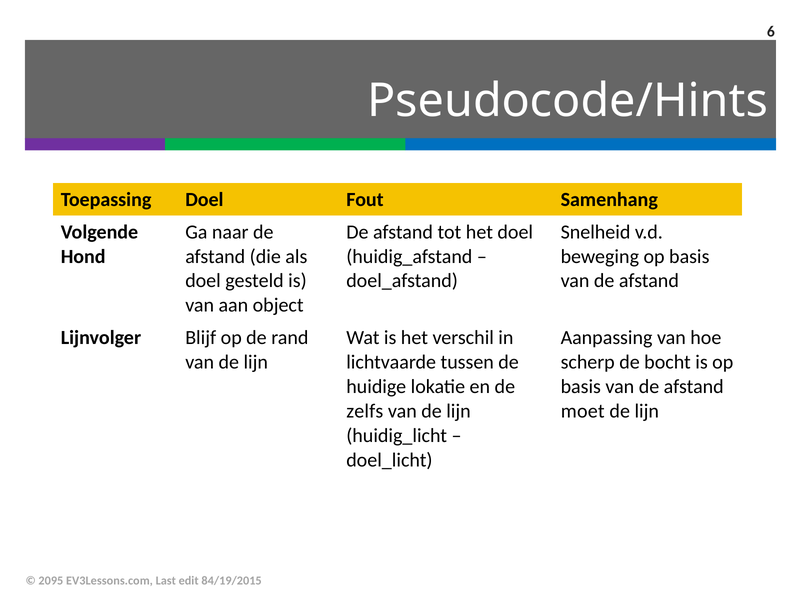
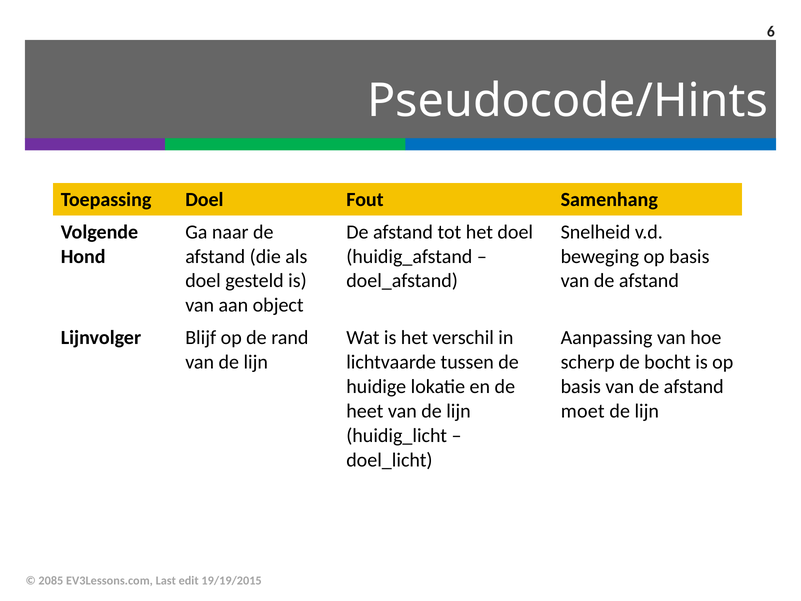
zelfs: zelfs -> heet
2095: 2095 -> 2085
84/19/2015: 84/19/2015 -> 19/19/2015
